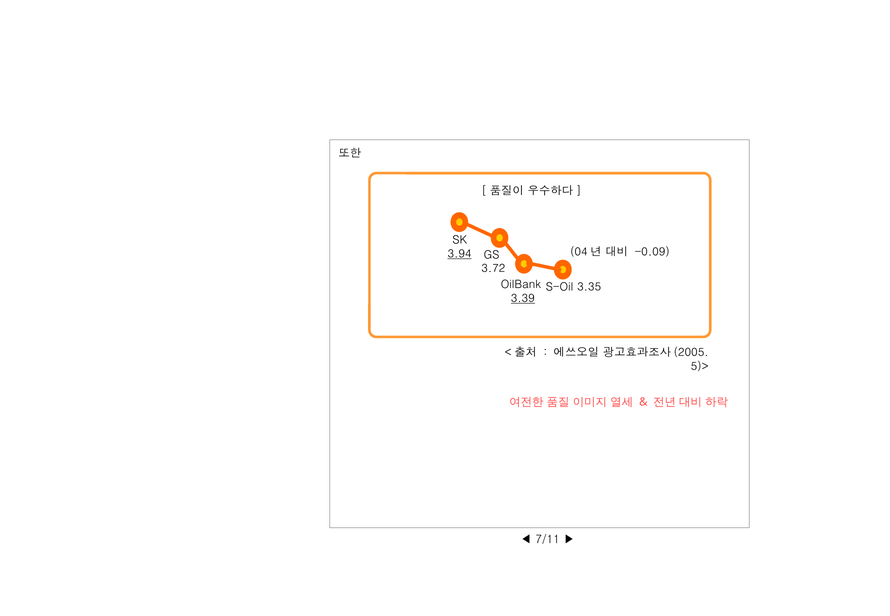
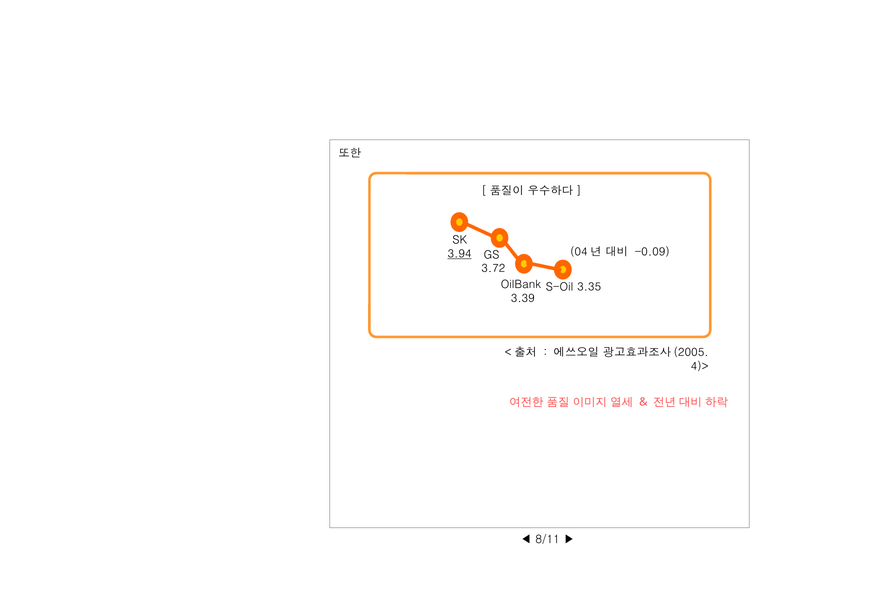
3.39 underline: present -> none
5)>: 5)> -> 4)>
7/11: 7/11 -> 8/11
